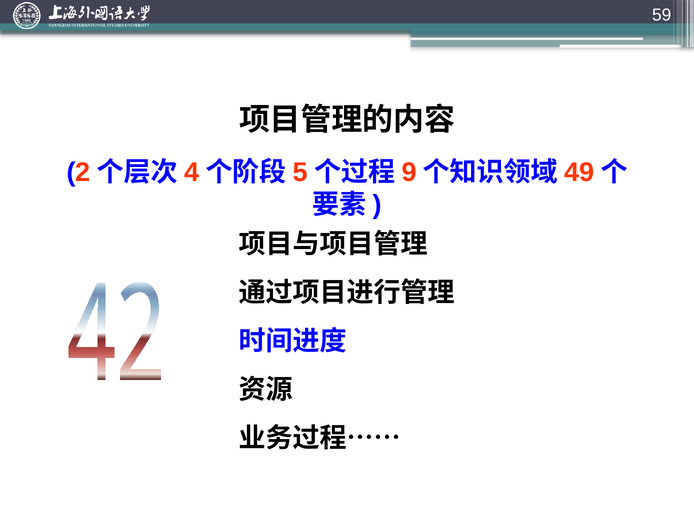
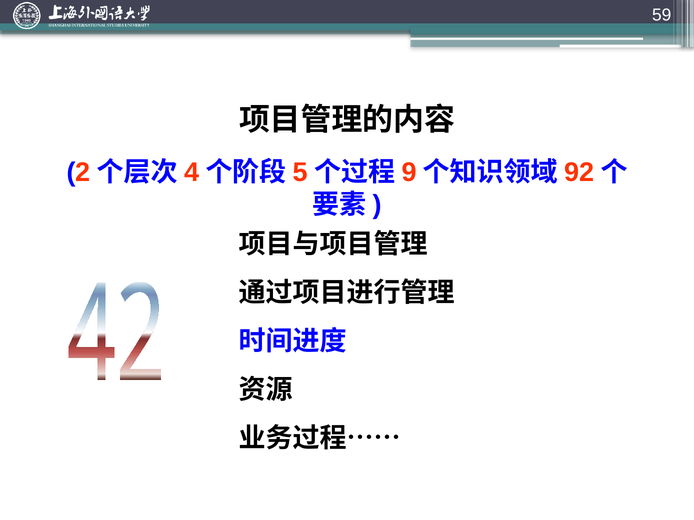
49: 49 -> 92
